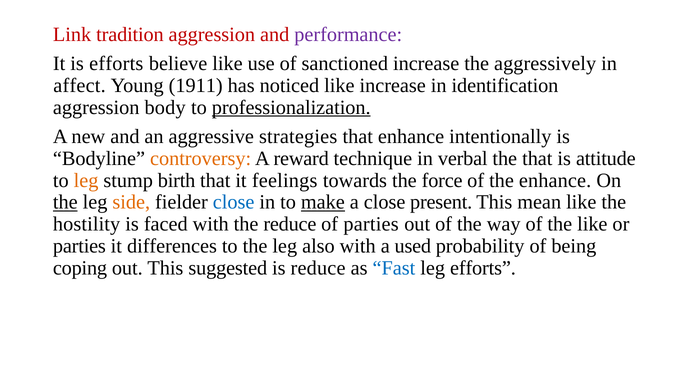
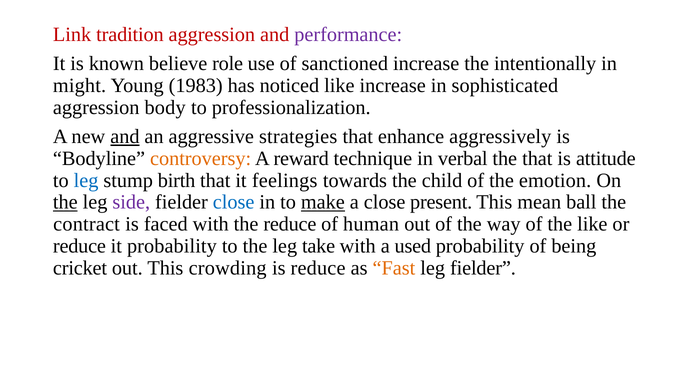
is efforts: efforts -> known
believe like: like -> role
aggressively: aggressively -> intentionally
affect: affect -> might
1911: 1911 -> 1983
identification: identification -> sophisticated
professionalization underline: present -> none
and at (125, 137) underline: none -> present
intentionally: intentionally -> aggressively
leg at (86, 180) colour: orange -> blue
force: force -> child
the enhance: enhance -> emotion
side colour: orange -> purple
mean like: like -> ball
hostility: hostility -> contract
of parties: parties -> human
parties at (79, 246): parties -> reduce
it differences: differences -> probability
also: also -> take
coping: coping -> cricket
suggested: suggested -> crowding
Fast colour: blue -> orange
leg efforts: efforts -> fielder
